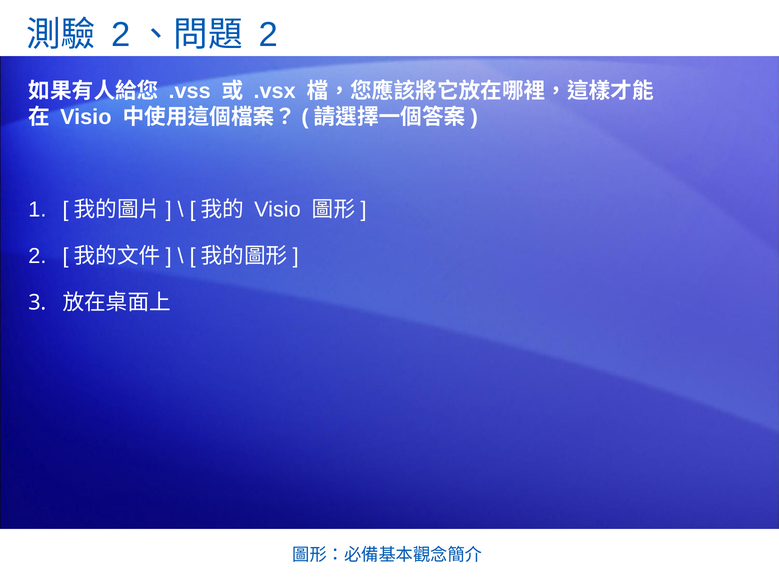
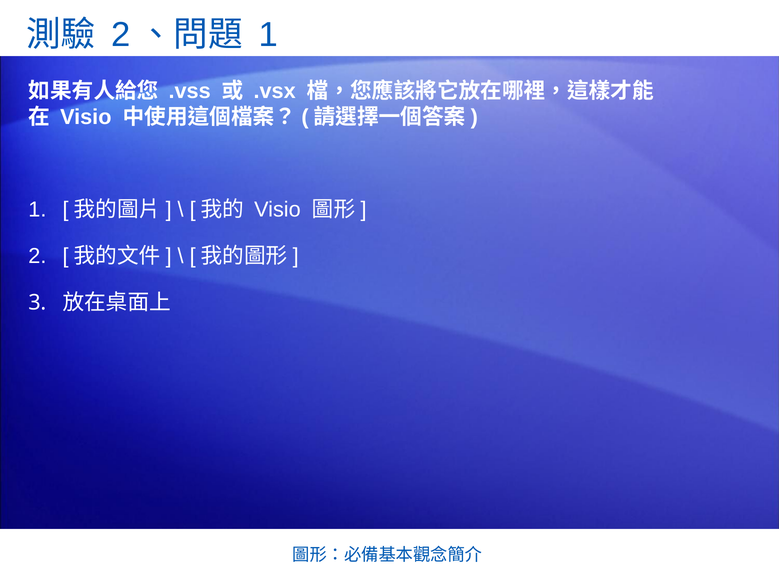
2 at (268, 35): 2 -> 1
